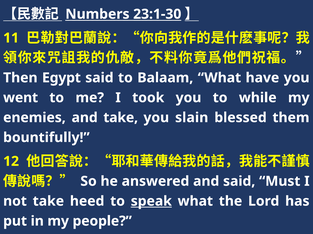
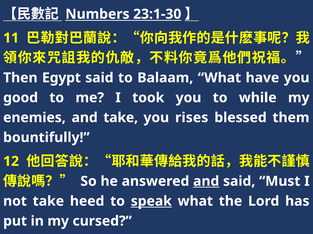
went: went -> good
slain: slain -> rises
and at (206, 182) underline: none -> present
people: people -> cursed
